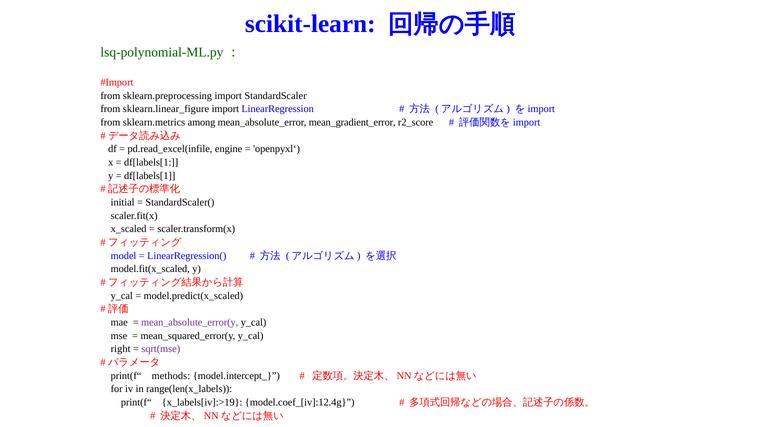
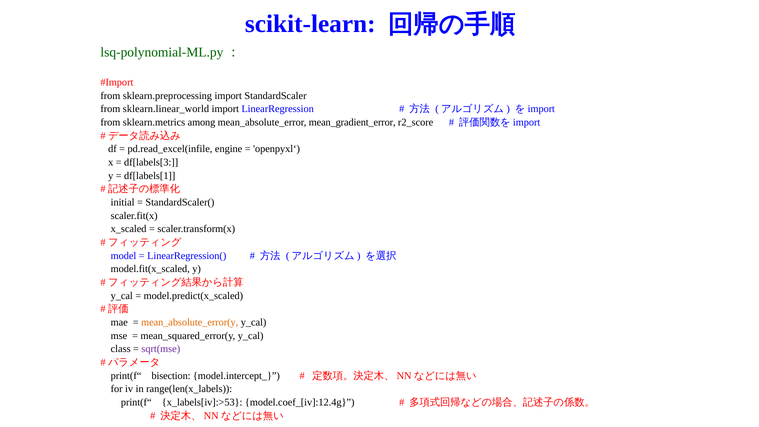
sklearn.linear_figure: sklearn.linear_figure -> sklearn.linear_world
df[labels[1 at (151, 162): df[labels[1 -> df[labels[3
mean_absolute_error(y colour: purple -> orange
right: right -> class
methods: methods -> bisection
x_labels[iv]:>19: x_labels[iv]:>19 -> x_labels[iv]:>53
